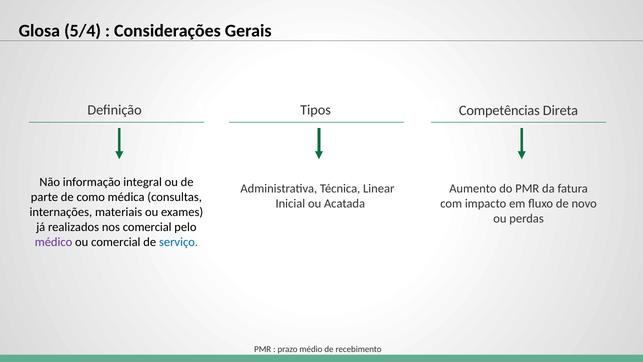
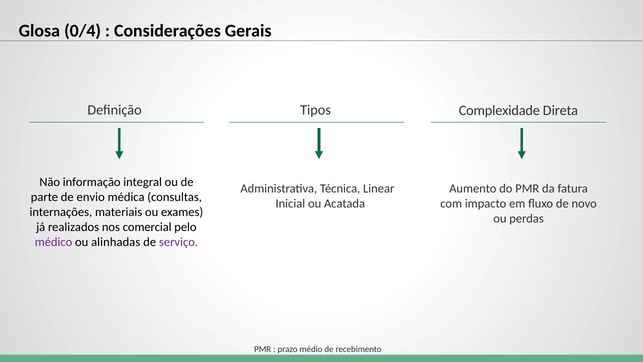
5/4: 5/4 -> 0/4
Competências: Competências -> Complexidade
como: como -> envio
ou comercial: comercial -> alinhadas
serviço colour: blue -> purple
